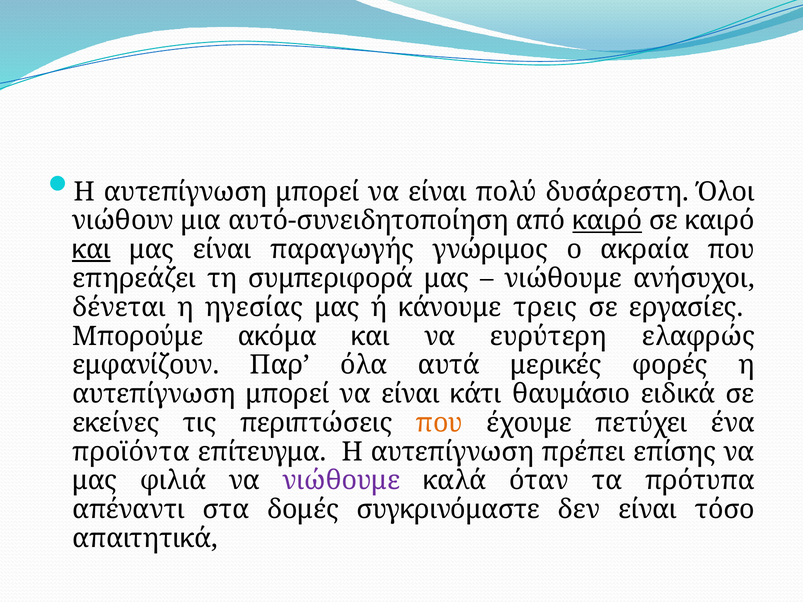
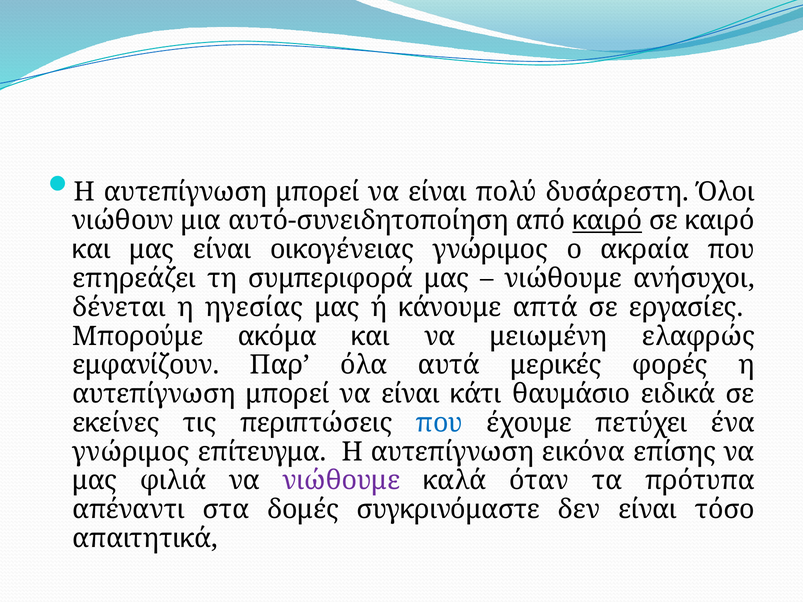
και at (91, 250) underline: present -> none
παραγωγής: παραγωγής -> οικογένειας
τρεις: τρεις -> απτά
ευρύτερη: ευρύτερη -> μειωμένη
που at (439, 423) colour: orange -> blue
προϊόντα at (131, 452): προϊόντα -> γνώριμος
πρέπει: πρέπει -> εικόνα
